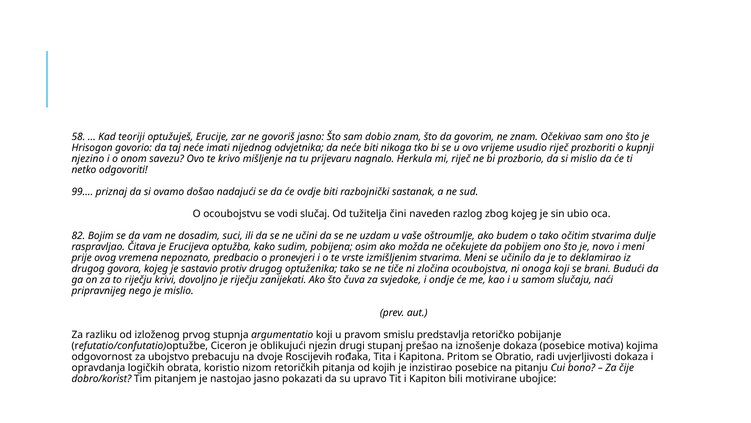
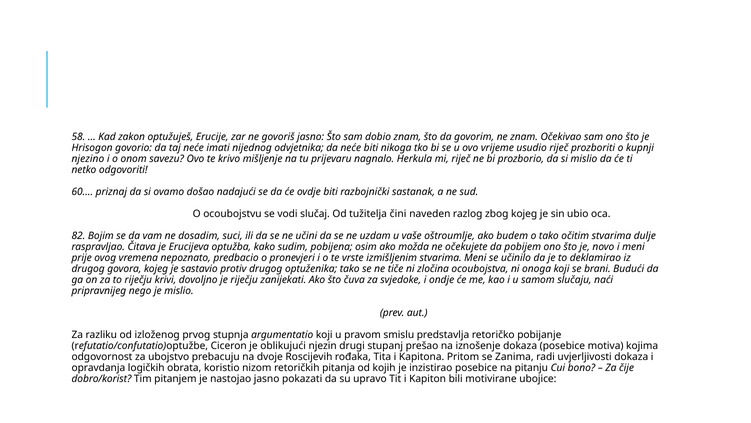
teoriji: teoriji -> zakon
99…: 99… -> 60…
Obratio: Obratio -> Zanima
